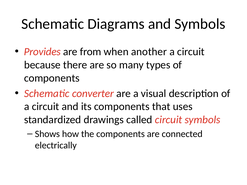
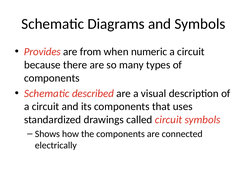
another: another -> numeric
converter: converter -> described
